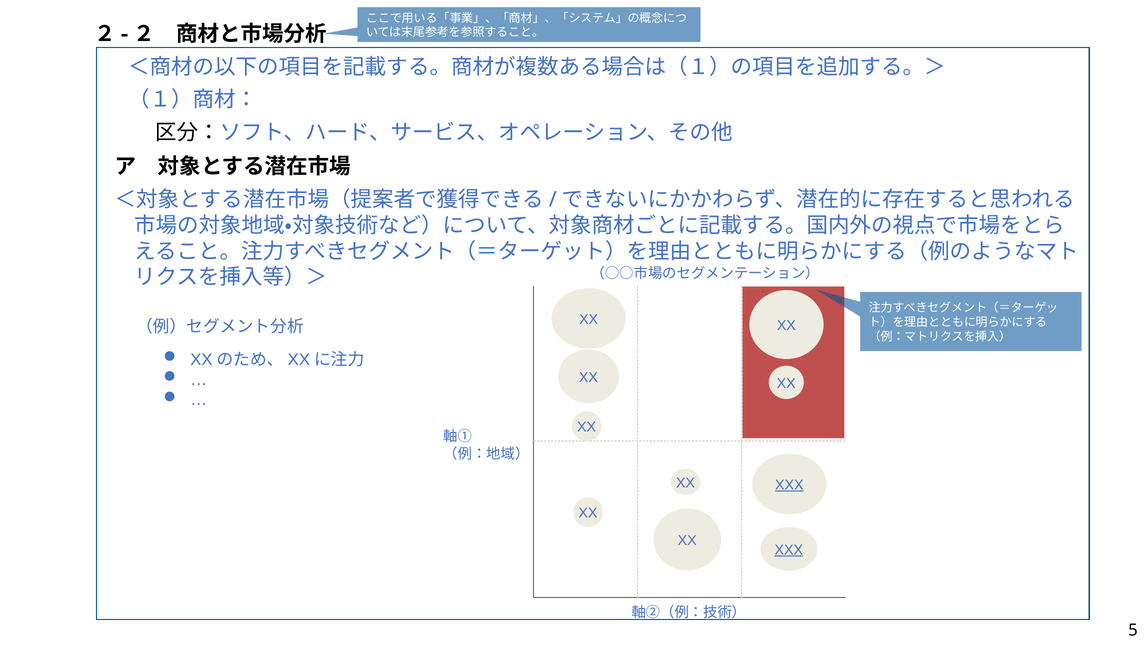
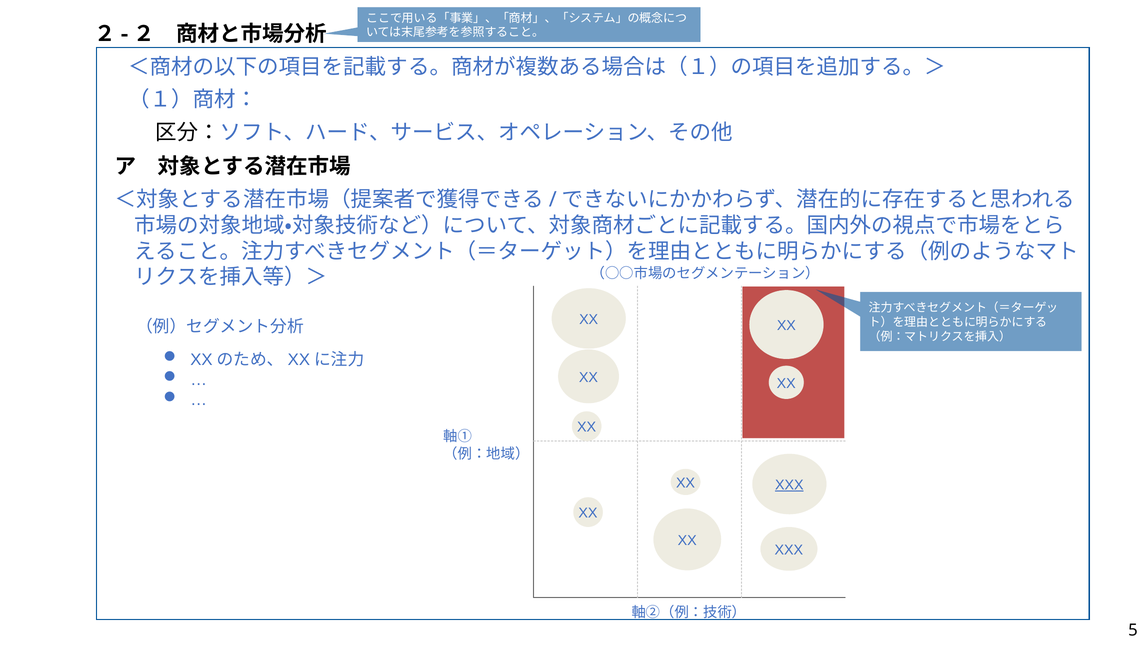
XXX at (789, 550) underline: present -> none
